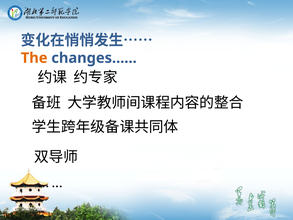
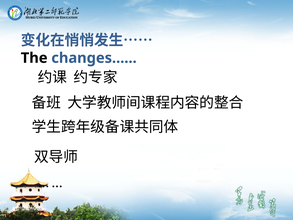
The colour: orange -> black
